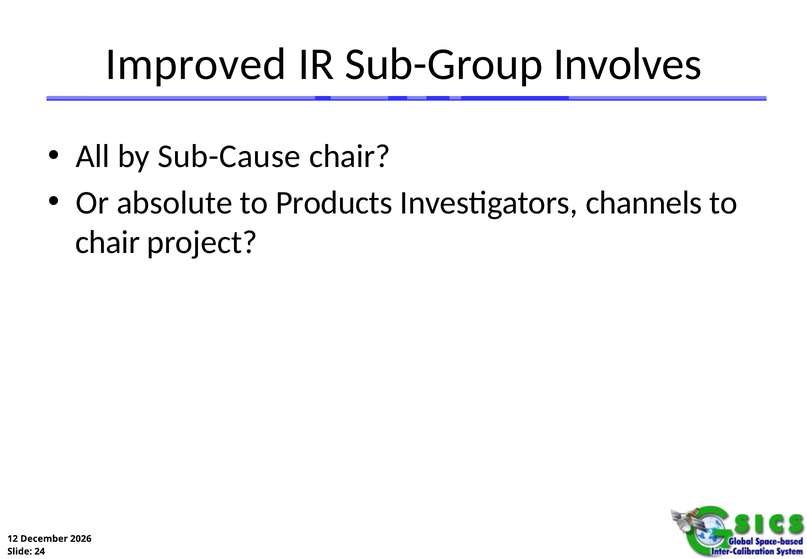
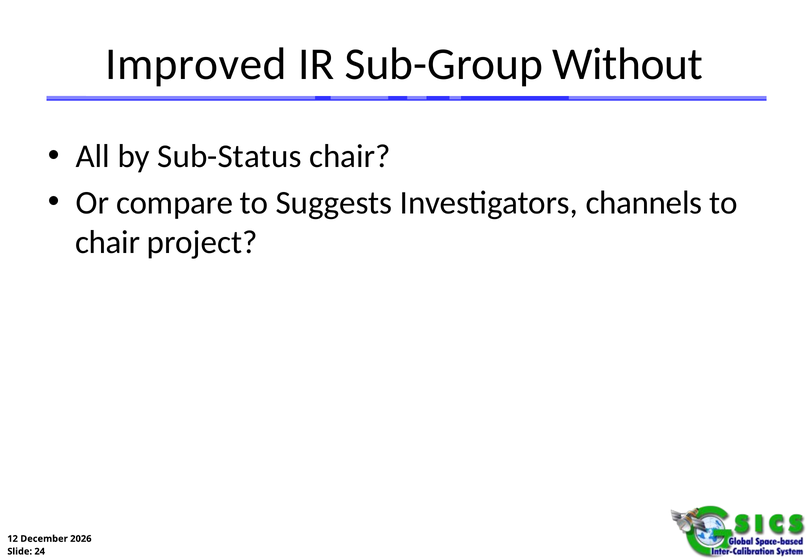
Involves: Involves -> Without
Sub-Cause: Sub-Cause -> Sub-Status
absolute: absolute -> compare
Products: Products -> Suggests
